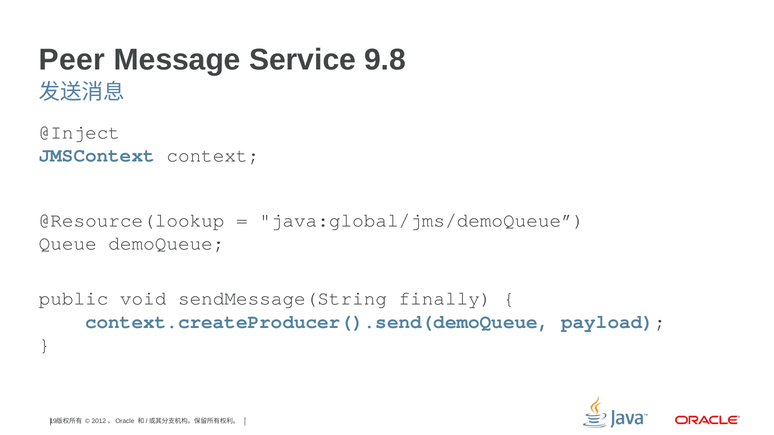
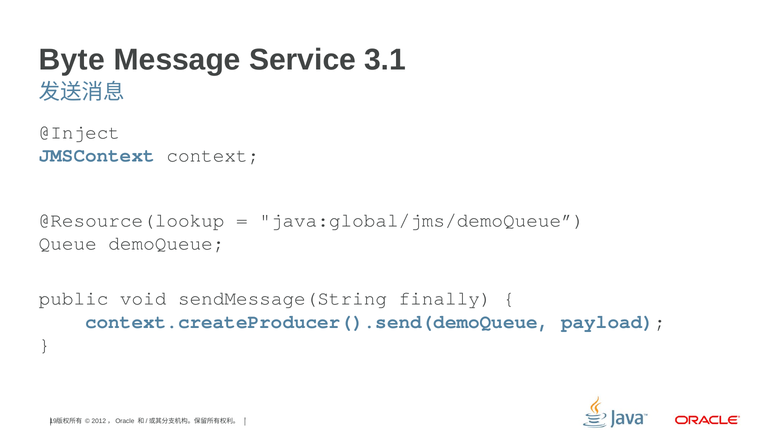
Peer: Peer -> Byte
9.8: 9.8 -> 3.1
